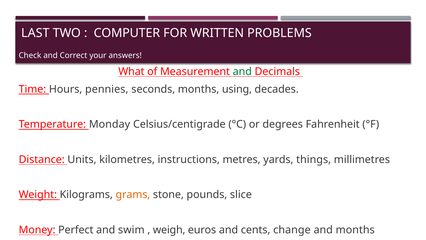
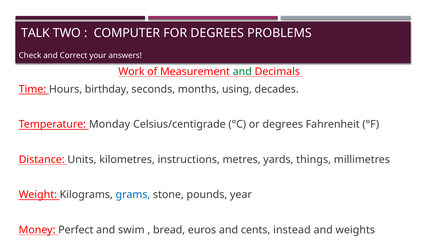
LAST: LAST -> TALK
FOR WRITTEN: WRITTEN -> DEGREES
What: What -> Work
pennies: pennies -> birthday
grams colour: orange -> blue
slice: slice -> year
weigh: weigh -> bread
change: change -> instead
and months: months -> weights
